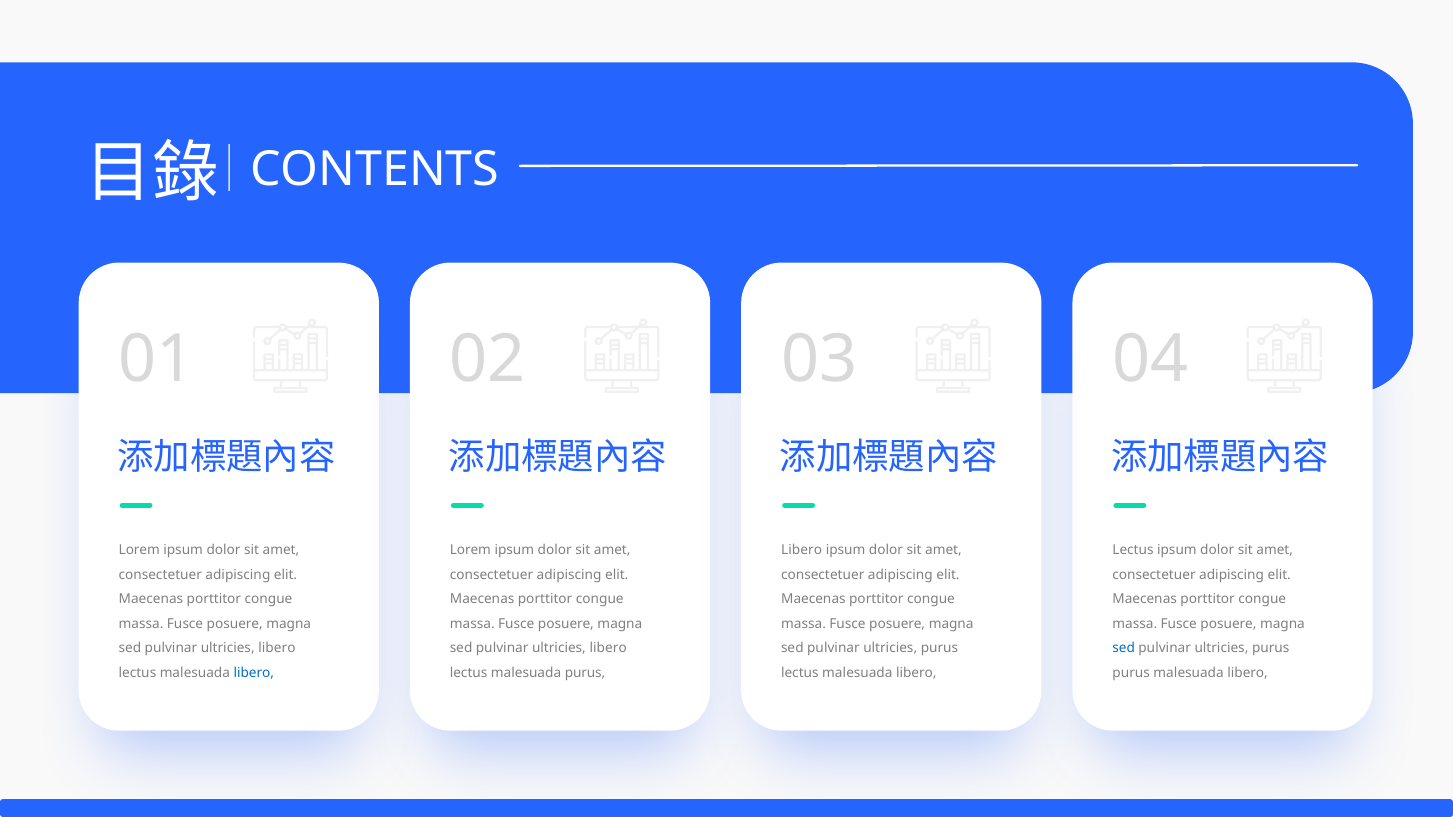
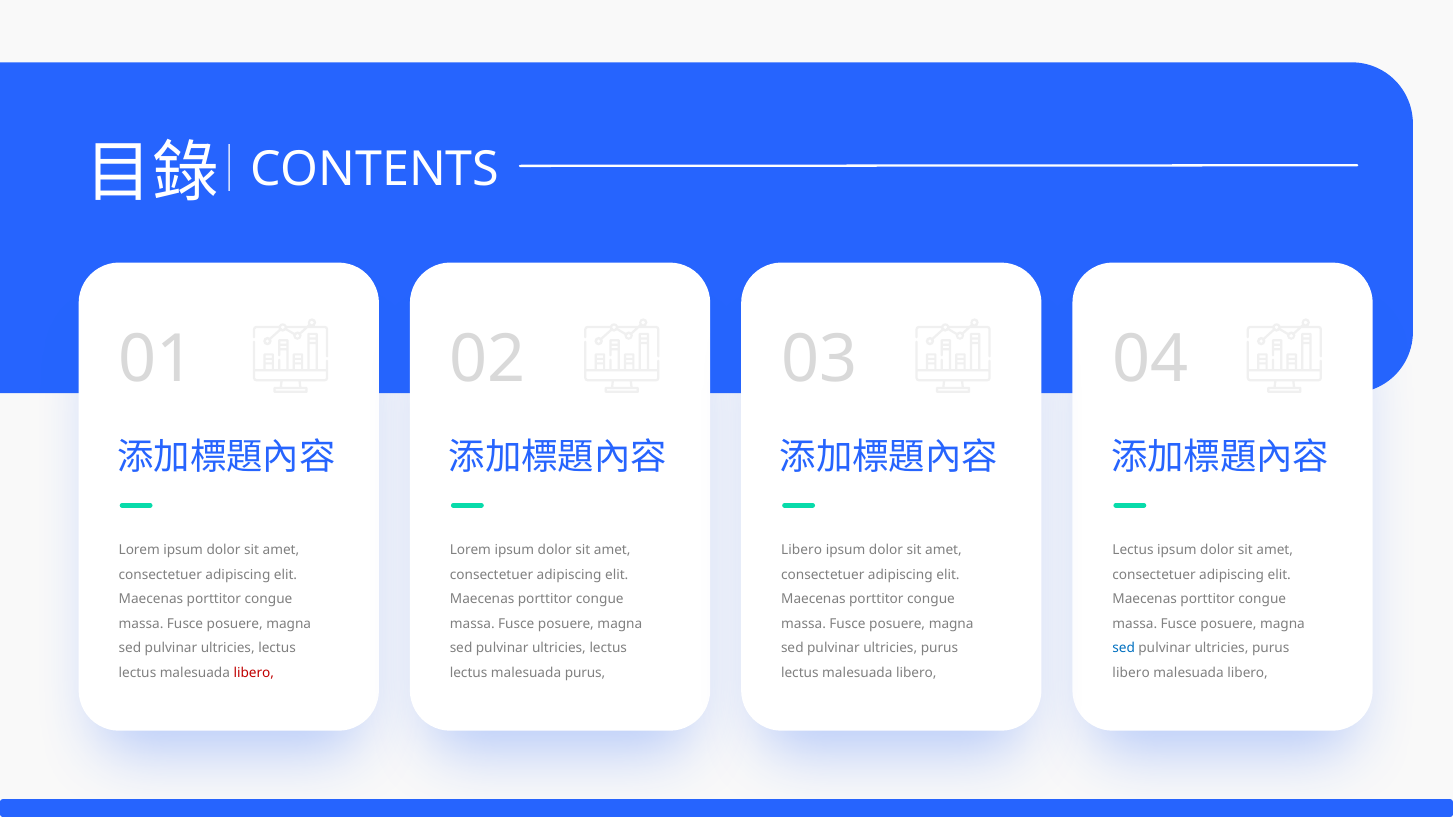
libero at (277, 649): libero -> lectus
libero at (608, 649): libero -> lectus
libero at (254, 673) colour: blue -> red
purus at (1131, 673): purus -> libero
